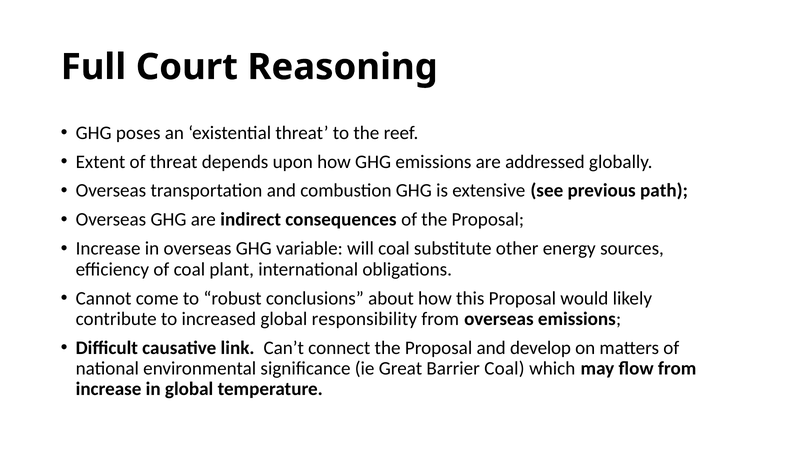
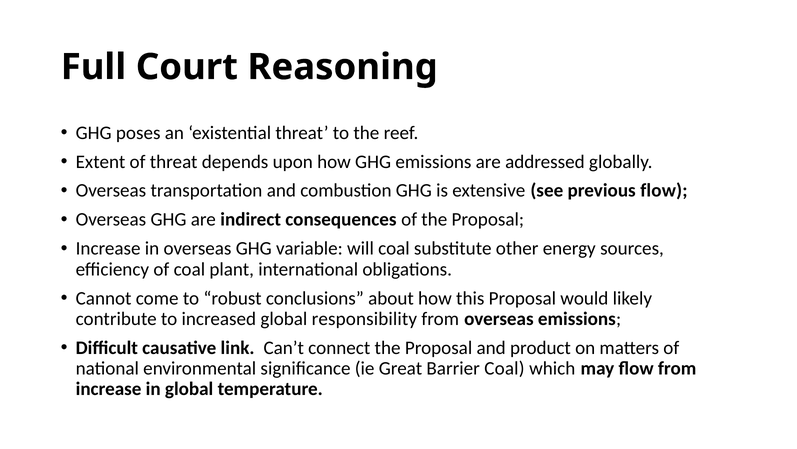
previous path: path -> flow
develop: develop -> product
